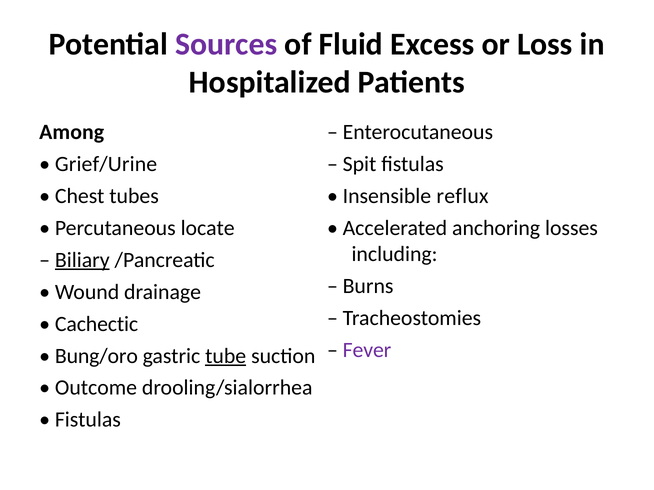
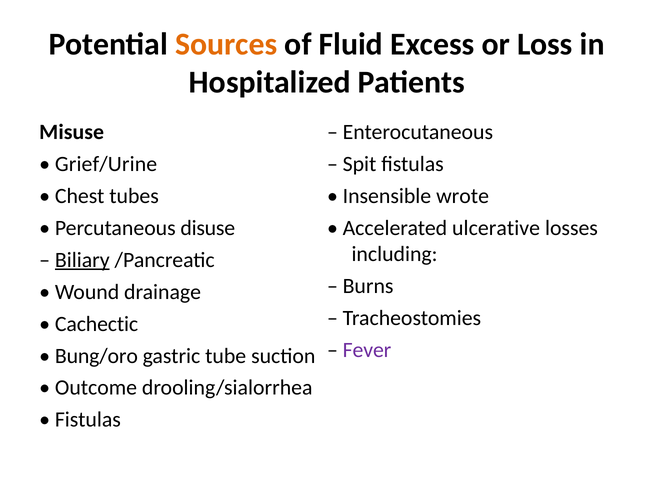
Sources colour: purple -> orange
Among: Among -> Misuse
reflux: reflux -> wrote
locate: locate -> disuse
anchoring: anchoring -> ulcerative
tube underline: present -> none
